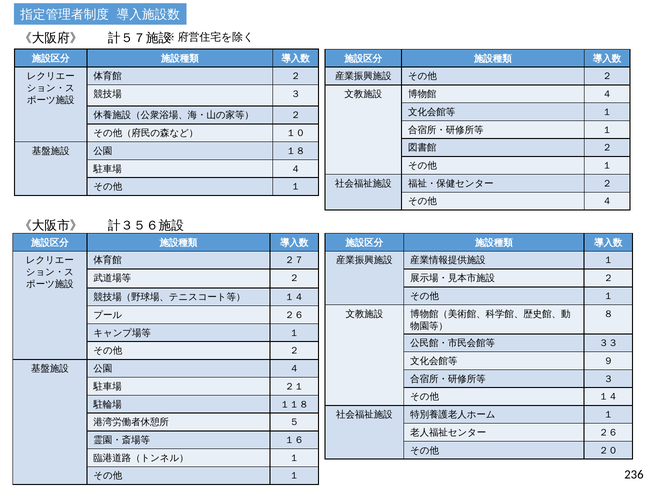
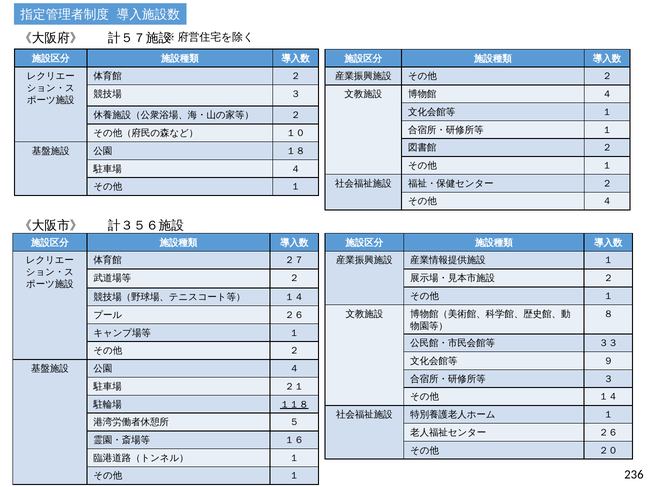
１１８ underline: none -> present
